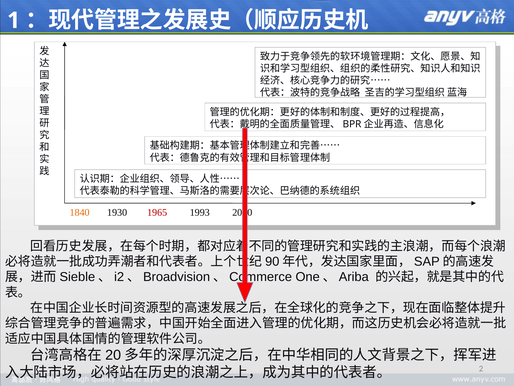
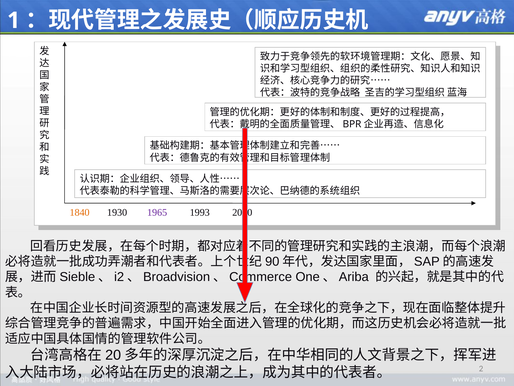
1965 colour: red -> purple
